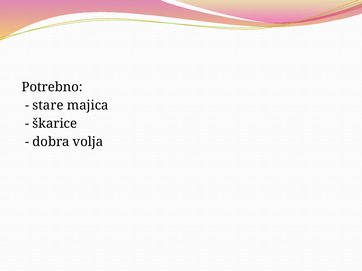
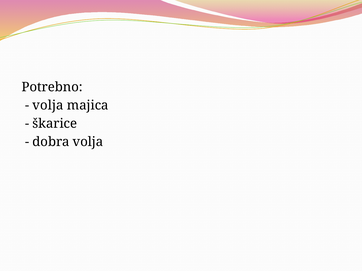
stare at (48, 105): stare -> volja
